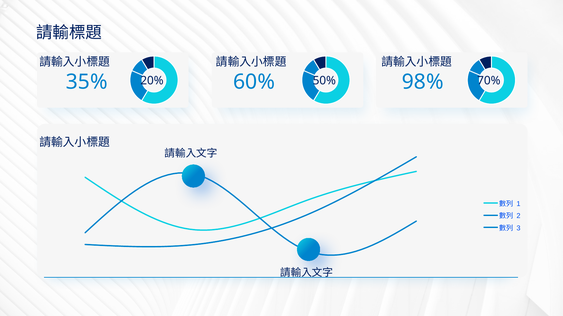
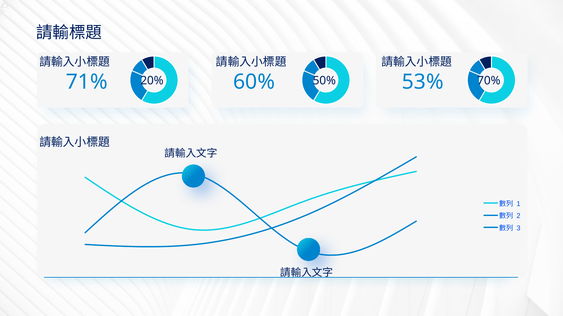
35%: 35% -> 71%
98%: 98% -> 53%
